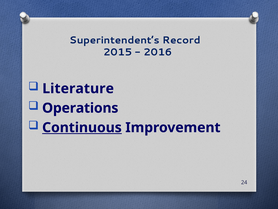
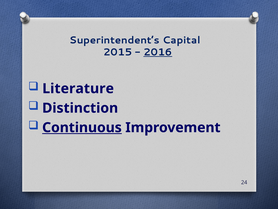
Record: Record -> Capital
2016 underline: none -> present
Operations: Operations -> Distinction
